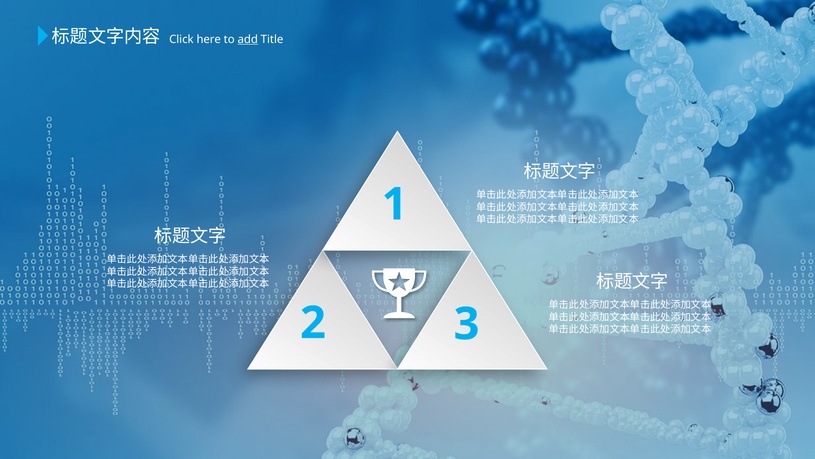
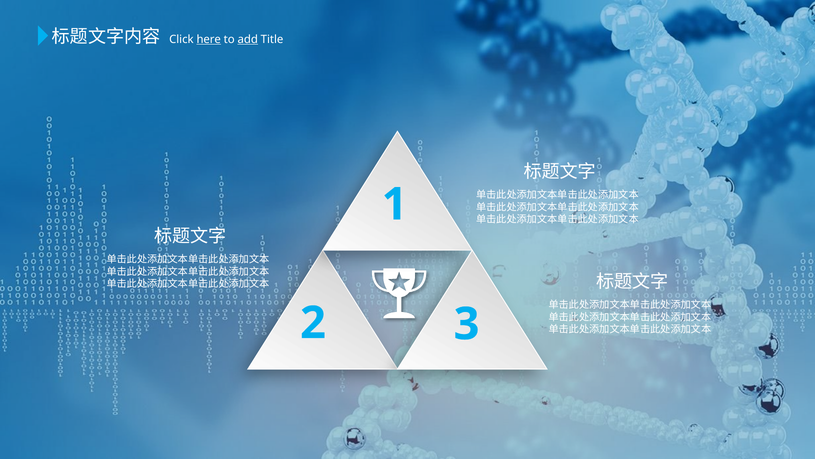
here underline: none -> present
